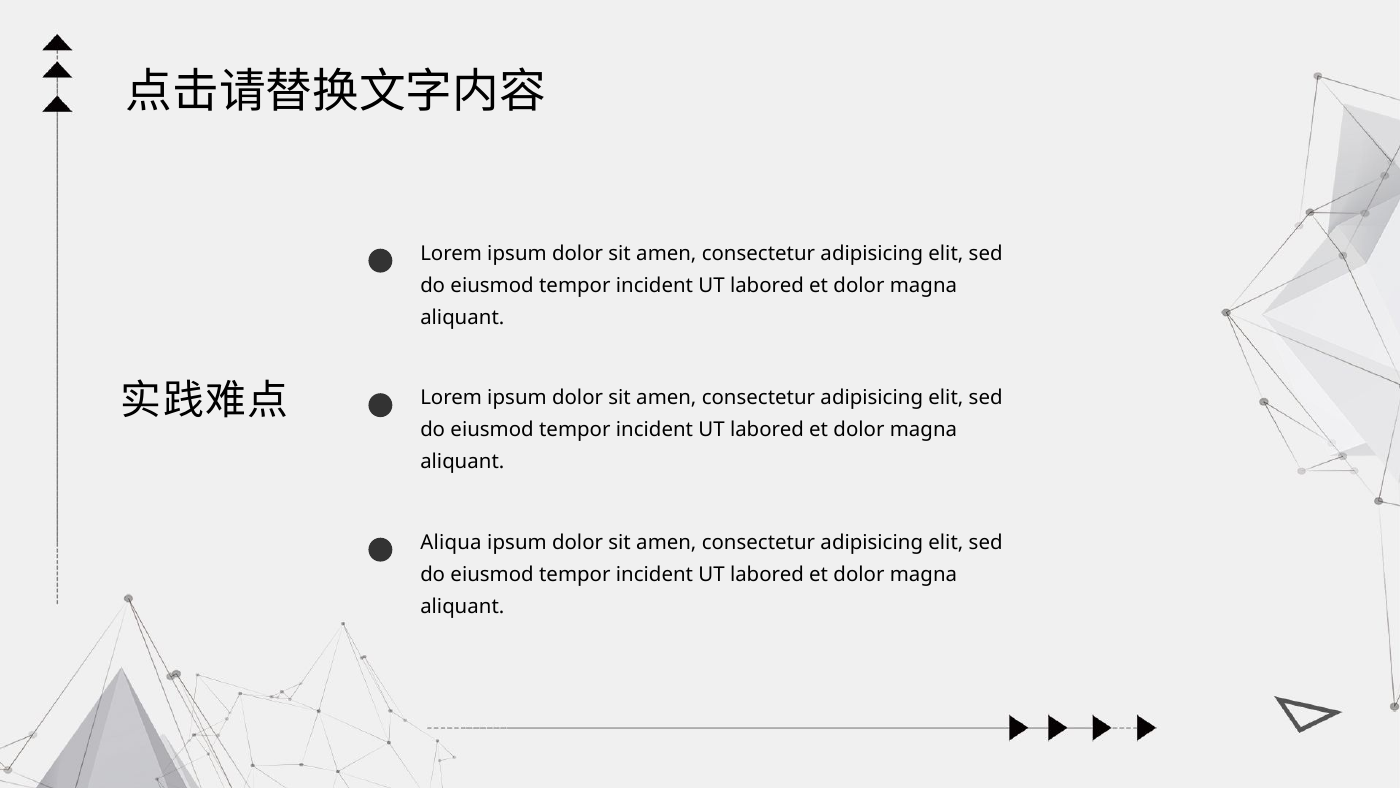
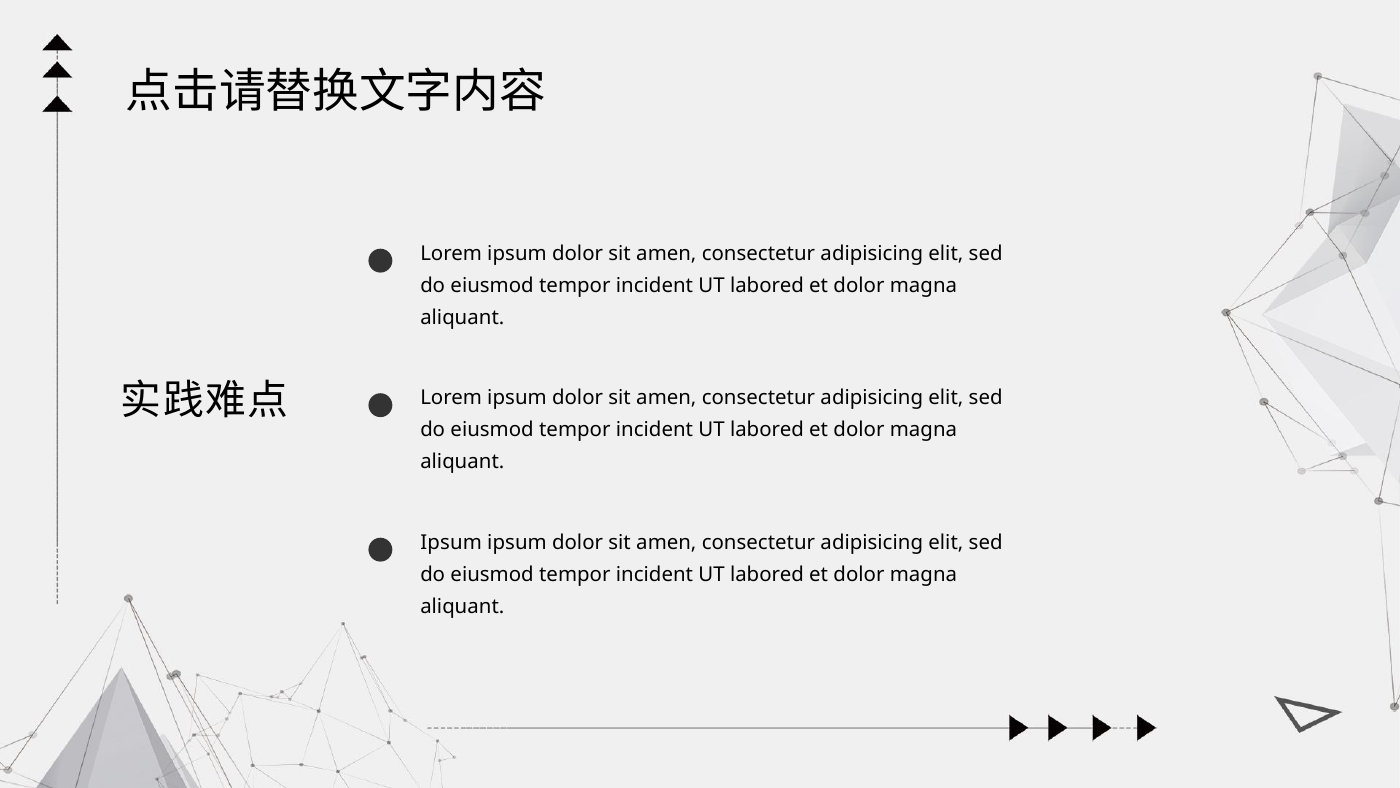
Aliqua at (451, 542): Aliqua -> Ipsum
